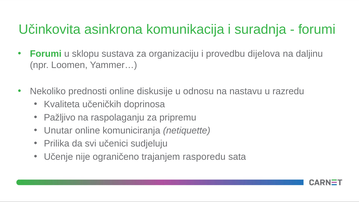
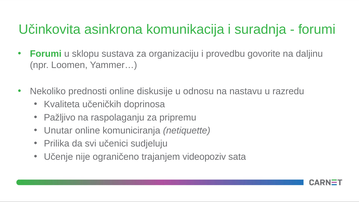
dijelova: dijelova -> govorite
rasporedu: rasporedu -> videopoziv
